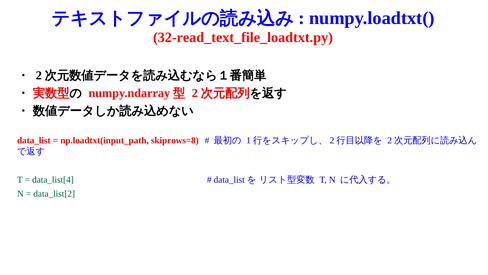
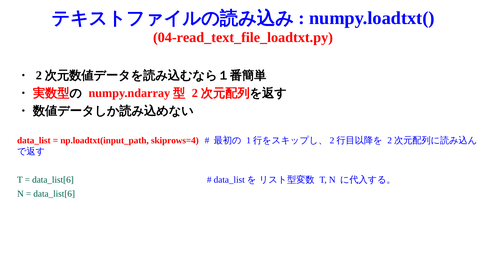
32-read_text_file_loadtxt.py: 32-read_text_file_loadtxt.py -> 04-read_text_file_loadtxt.py
skiprows=8: skiprows=8 -> skiprows=4
data_list[4 at (53, 179): data_list[4 -> data_list[6
data_list[2 at (54, 193): data_list[2 -> data_list[6
